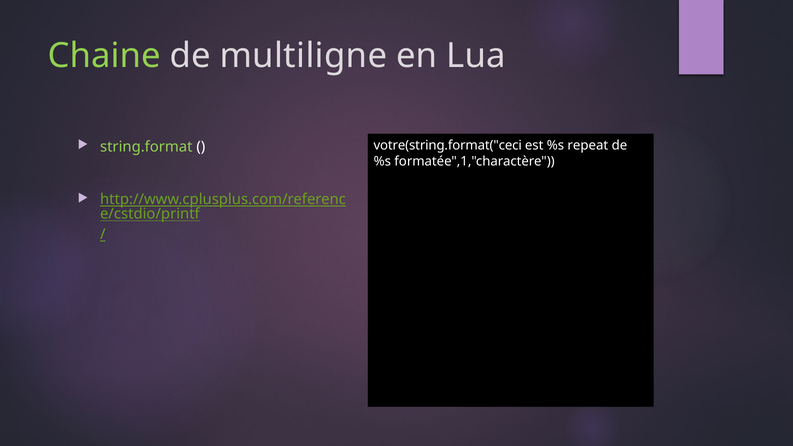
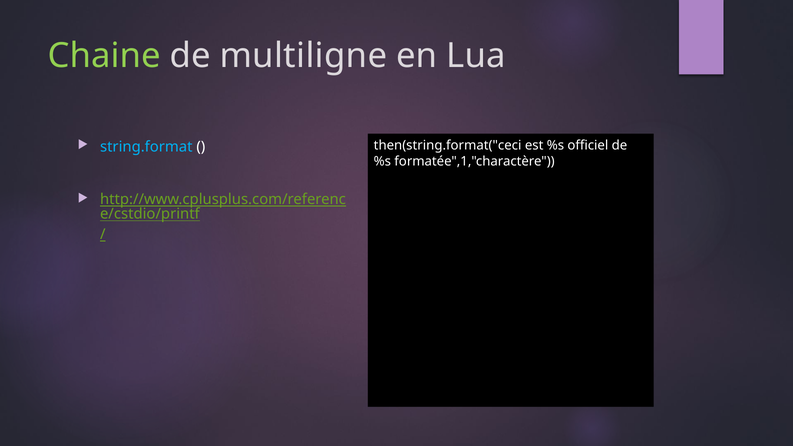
string.format colour: light green -> light blue
votre(string.format("ceci: votre(string.format("ceci -> then(string.format("ceci
repeat: repeat -> officiel
